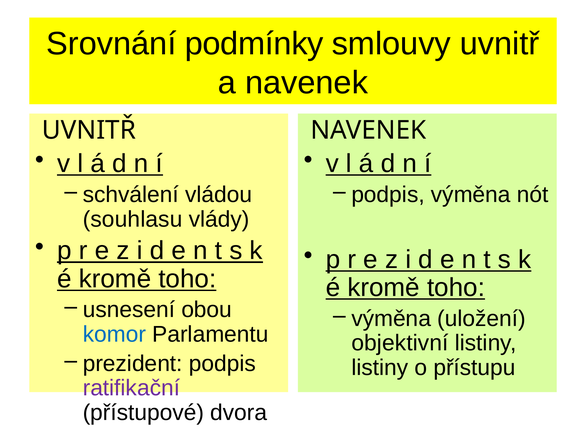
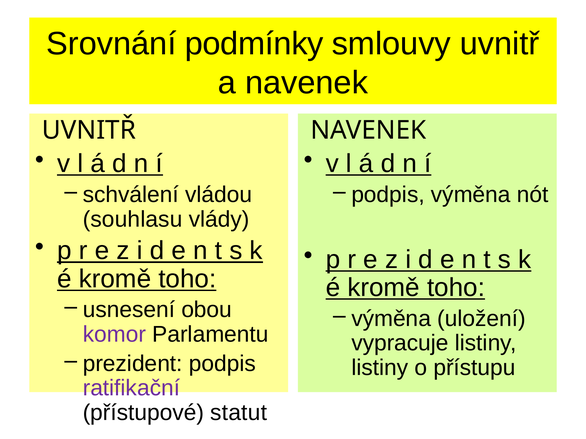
komor colour: blue -> purple
objektivní: objektivní -> vypracuje
dvora: dvora -> statut
